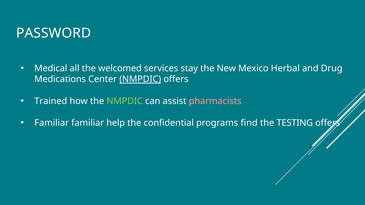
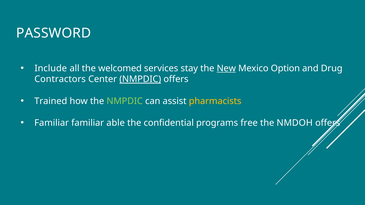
Medical: Medical -> Include
New underline: none -> present
Herbal: Herbal -> Option
Medications: Medications -> Contractors
pharmacists colour: pink -> yellow
help: help -> able
find: find -> free
TESTING: TESTING -> NMDOH
